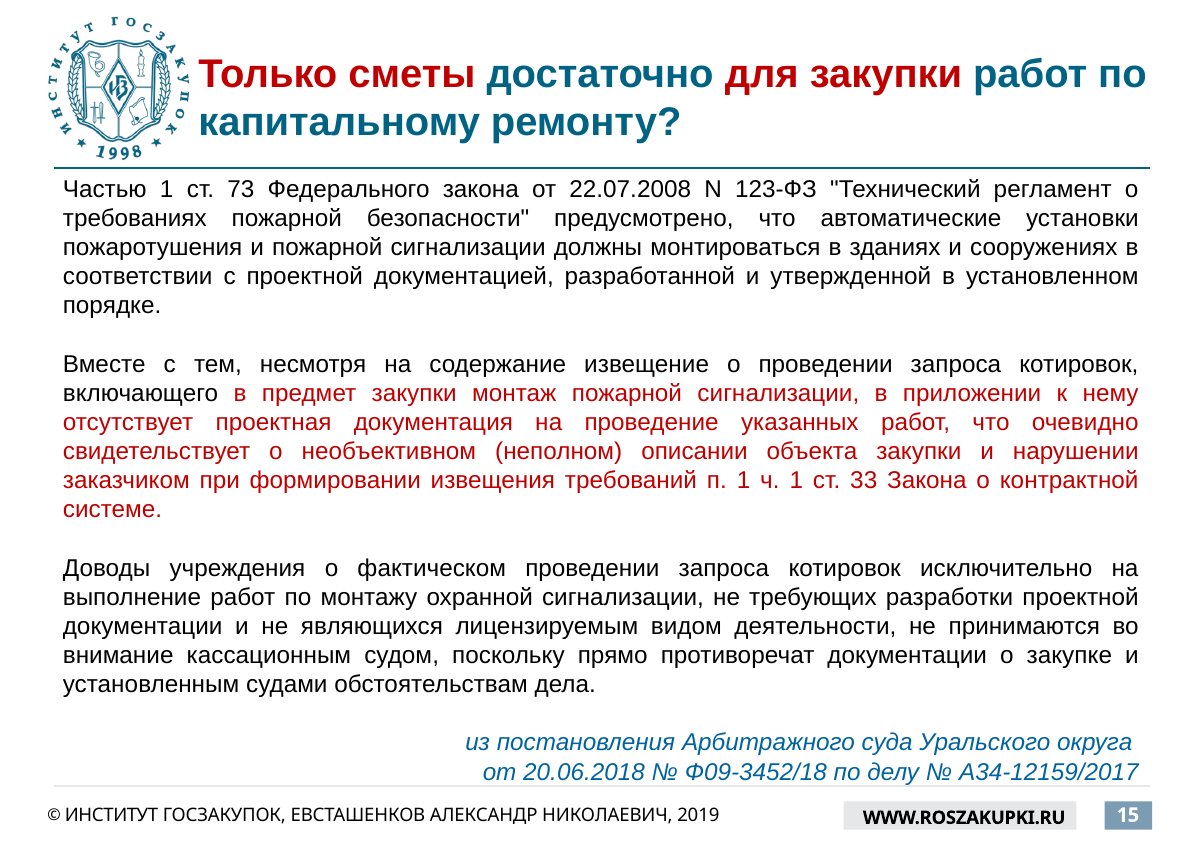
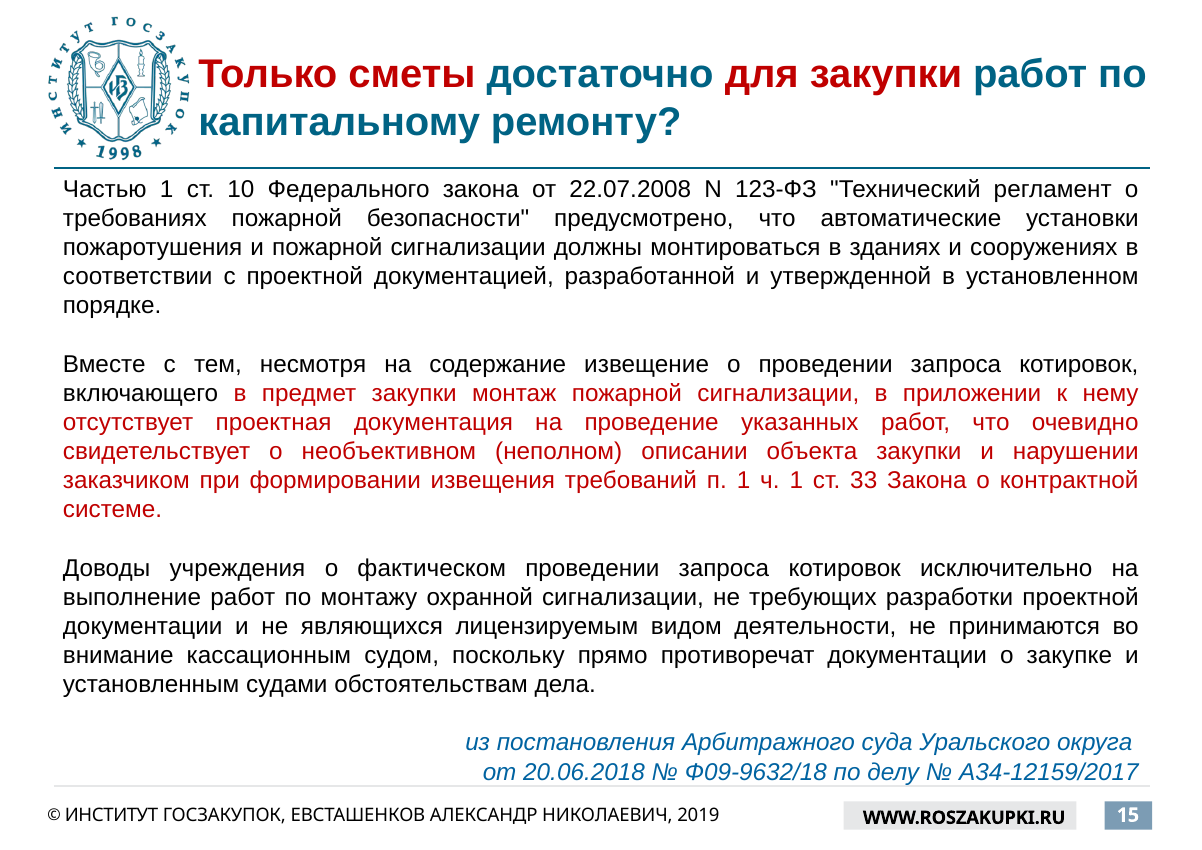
73: 73 -> 10
Ф09-3452/18: Ф09-3452/18 -> Ф09-9632/18
